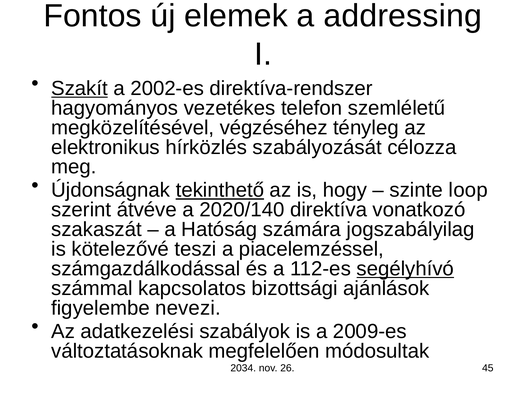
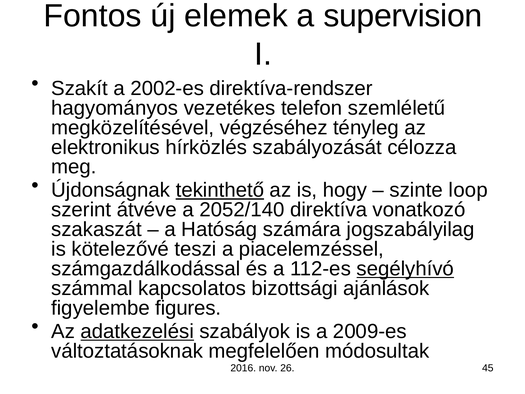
addressing: addressing -> supervision
Szakít underline: present -> none
2020/140: 2020/140 -> 2052/140
nevezi: nevezi -> figures
adatkezelési underline: none -> present
2034: 2034 -> 2016
